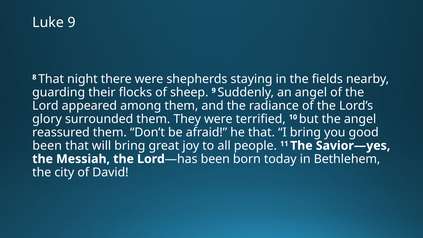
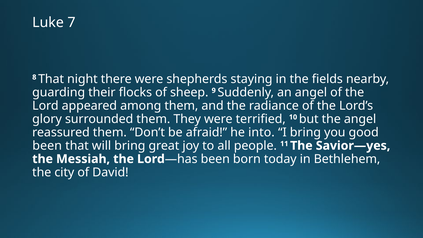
Luke 9: 9 -> 7
he that: that -> into
